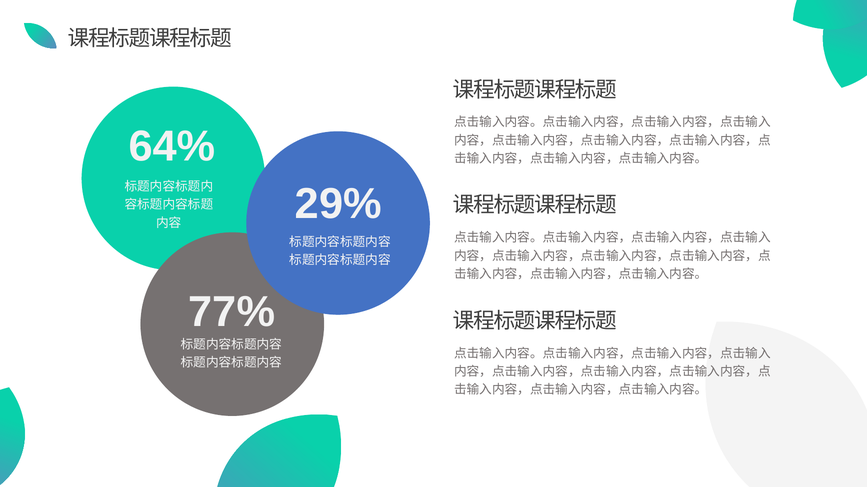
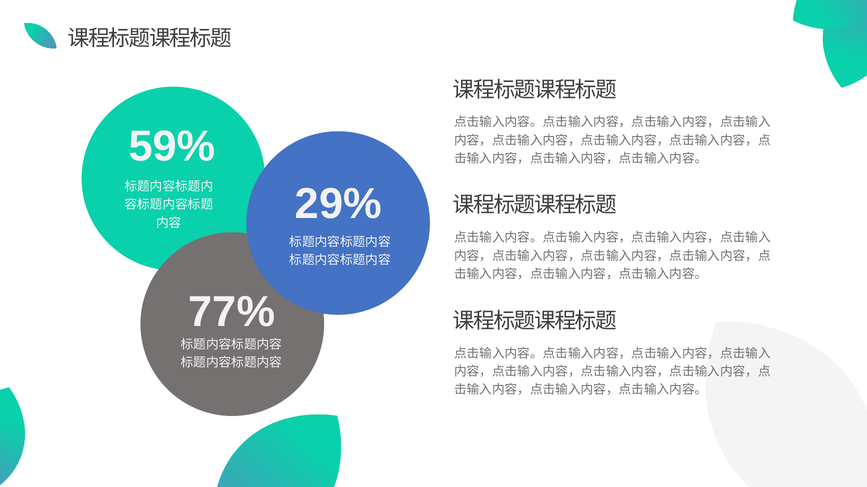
64%: 64% -> 59%
